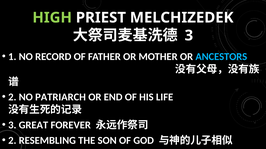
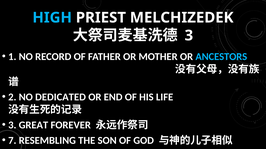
HIGH colour: light green -> light blue
PATRIARCH: PATRIARCH -> DEDICATED
2 at (12, 141): 2 -> 7
